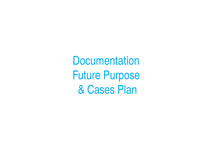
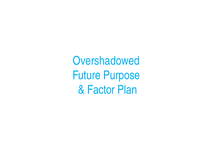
Documentation: Documentation -> Overshadowed
Cases: Cases -> Factor
